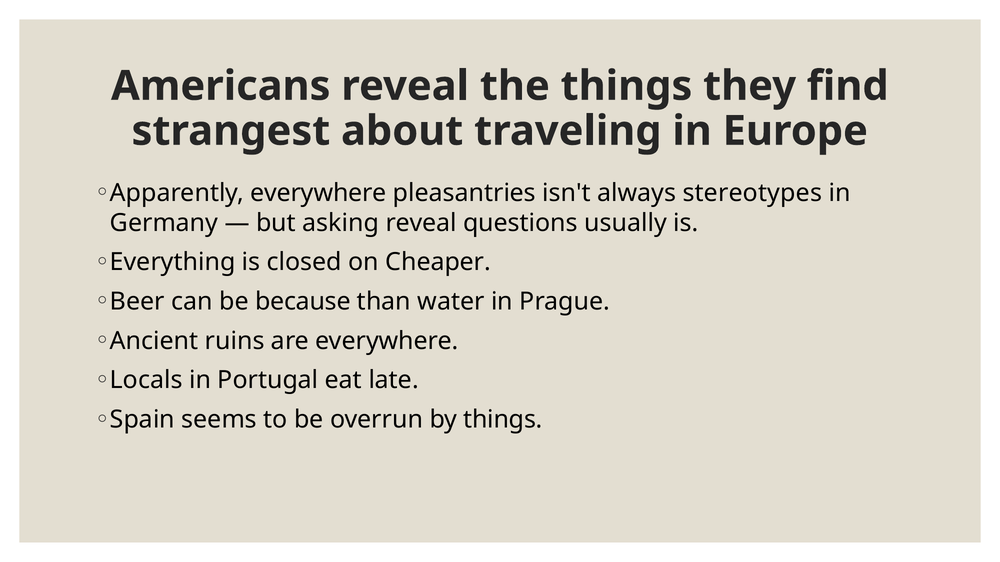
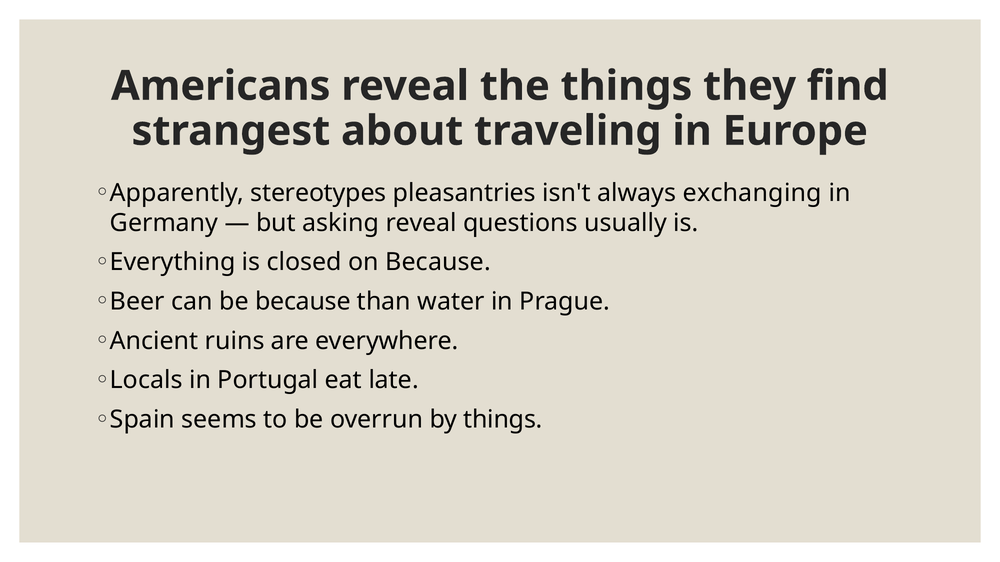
Apparently everywhere: everywhere -> stereotypes
stereotypes: stereotypes -> exchanging
on Cheaper: Cheaper -> Because
